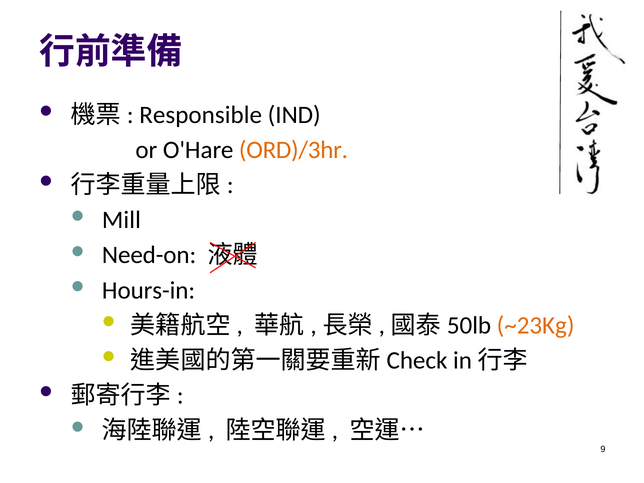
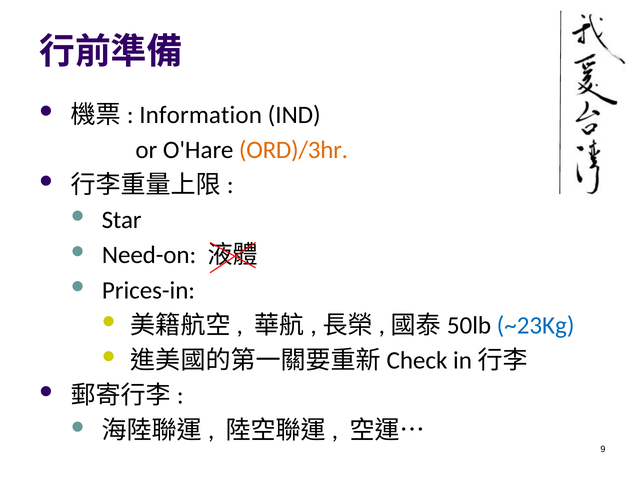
Responsible: Responsible -> Information
Mill: Mill -> Star
Hours-in: Hours-in -> Prices-in
~23Kg colour: orange -> blue
